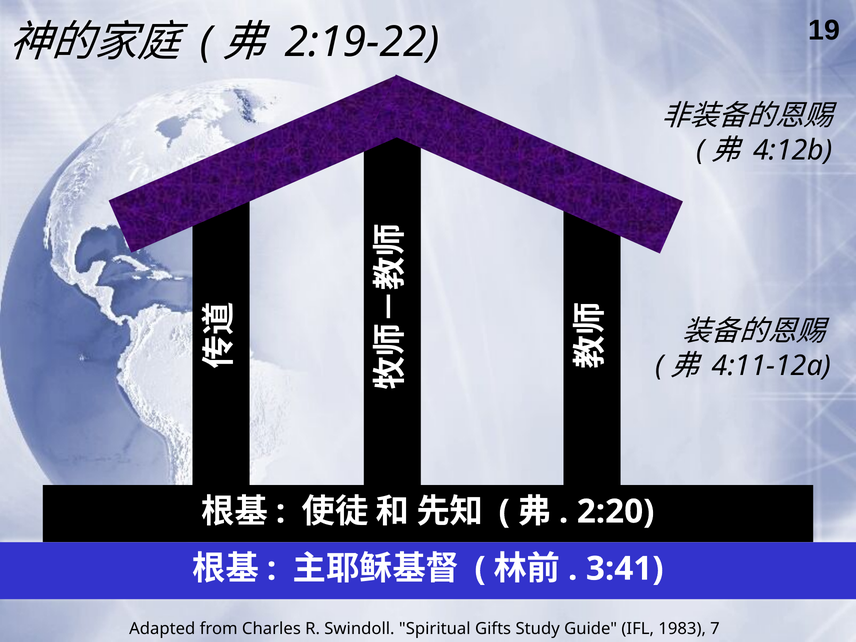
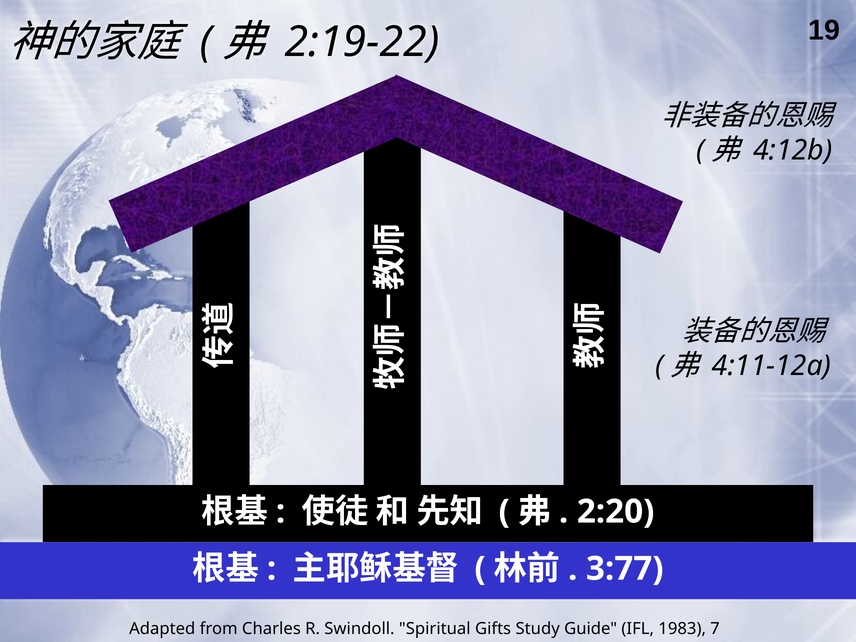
3:41: 3:41 -> 3:77
